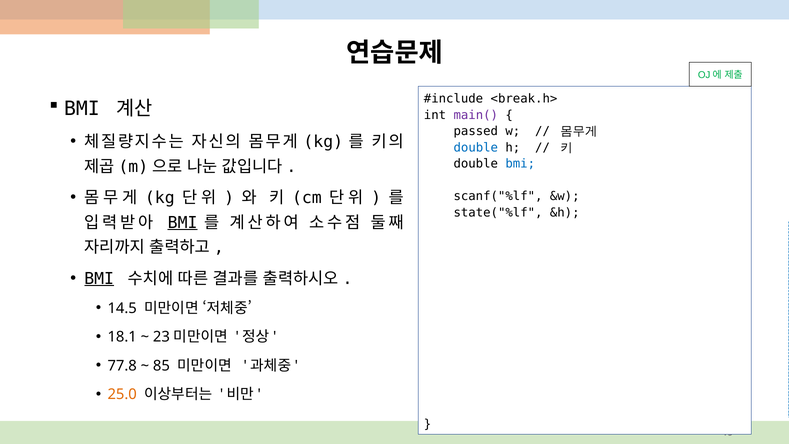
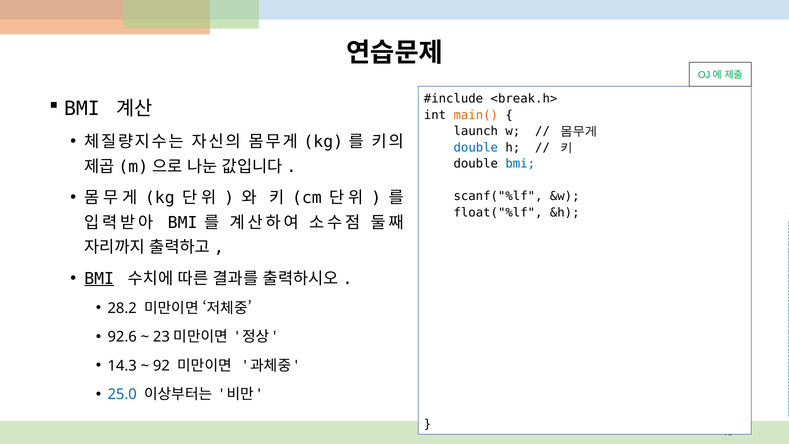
main( colour: purple -> orange
passed: passed -> launch
state("%lf: state("%lf -> float("%lf
BMI at (183, 223) underline: present -> none
14.5: 14.5 -> 28.2
18.1: 18.1 -> 92.6
77.8: 77.8 -> 14.3
85: 85 -> 92
25.0 colour: orange -> blue
